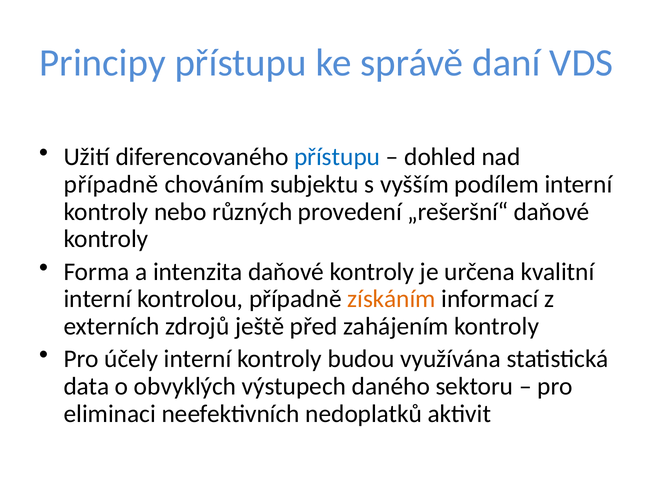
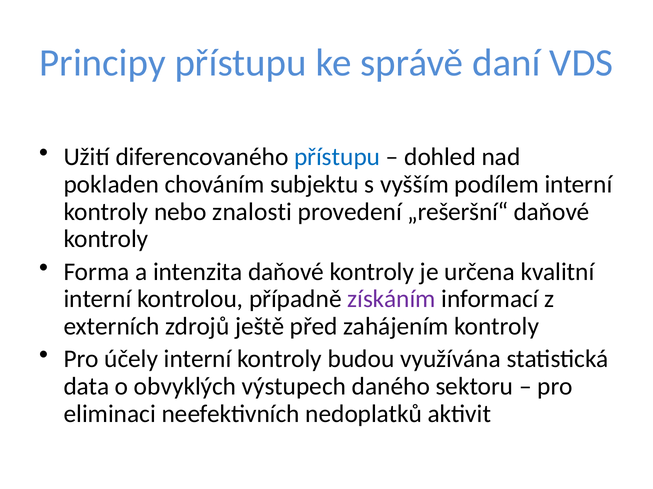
případně at (111, 185): případně -> pokladen
různých: různých -> znalosti
získáním colour: orange -> purple
